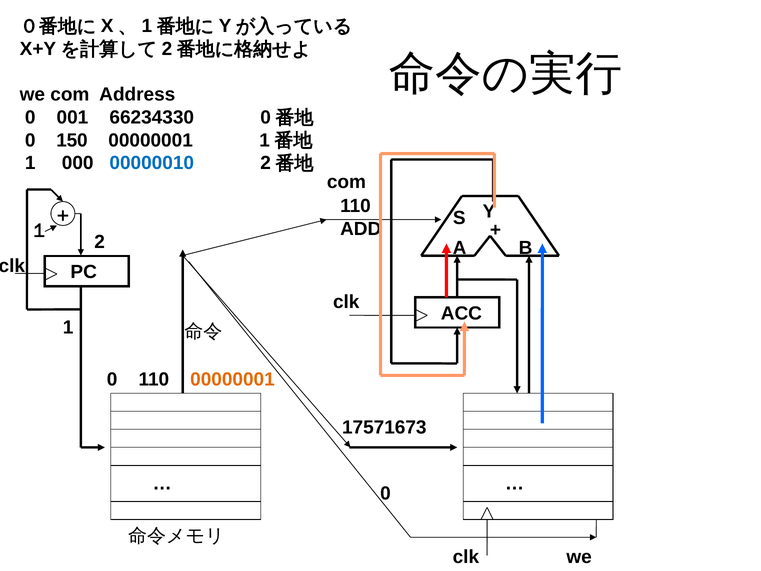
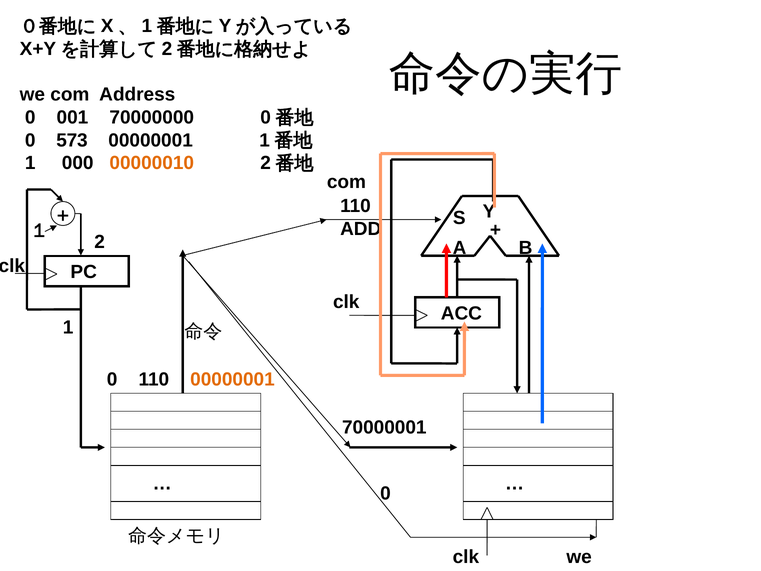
66234330: 66234330 -> 70000000
150: 150 -> 573
00000010 colour: blue -> orange
17571673: 17571673 -> 70000001
